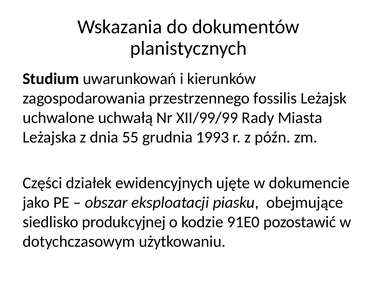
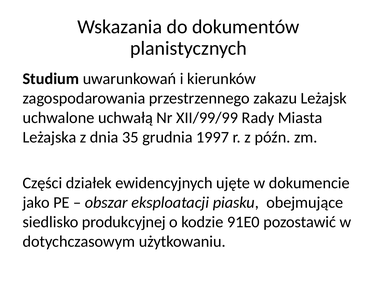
fossilis: fossilis -> zakazu
55: 55 -> 35
1993: 1993 -> 1997
